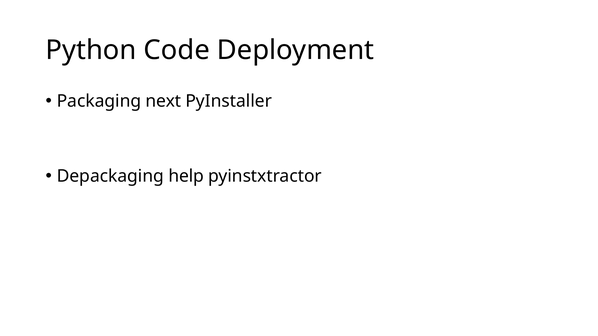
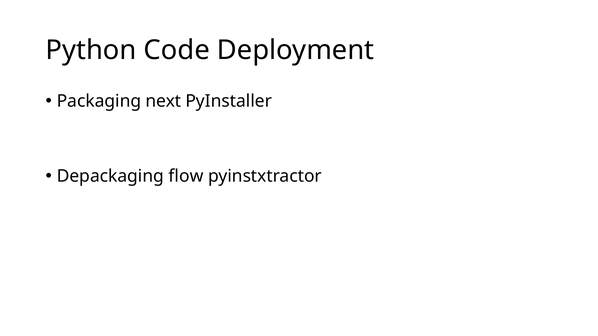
help: help -> flow
